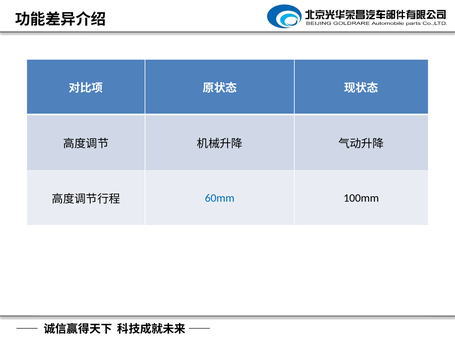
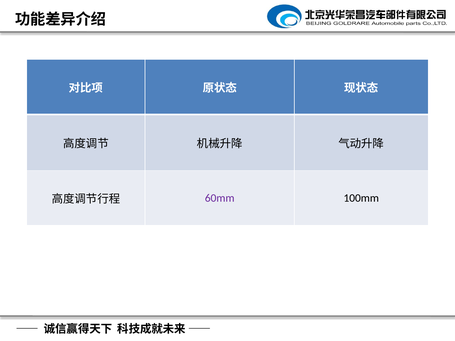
60mm colour: blue -> purple
